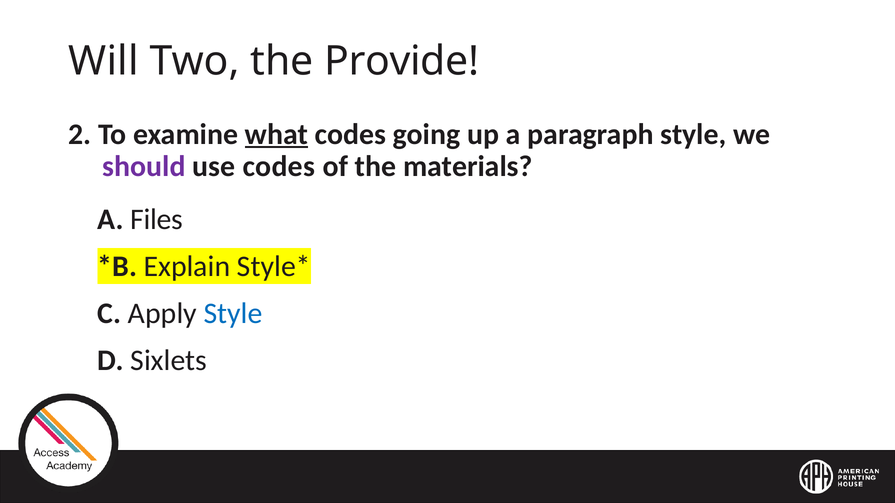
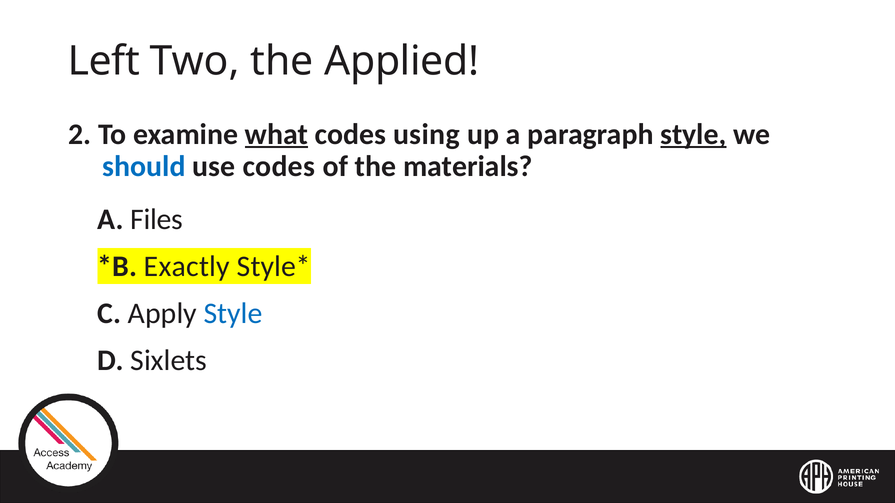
Will: Will -> Left
Provide: Provide -> Applied
going: going -> using
style at (693, 134) underline: none -> present
should colour: purple -> blue
Explain: Explain -> Exactly
